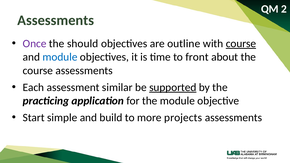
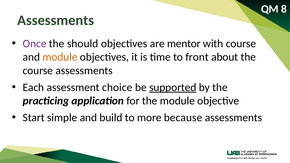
2: 2 -> 8
outline: outline -> mentor
course at (241, 44) underline: present -> none
module at (60, 57) colour: blue -> orange
similar: similar -> choice
projects: projects -> because
